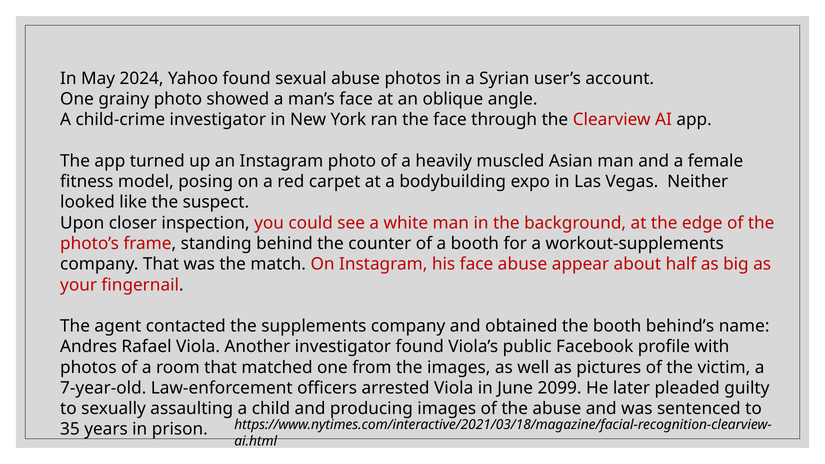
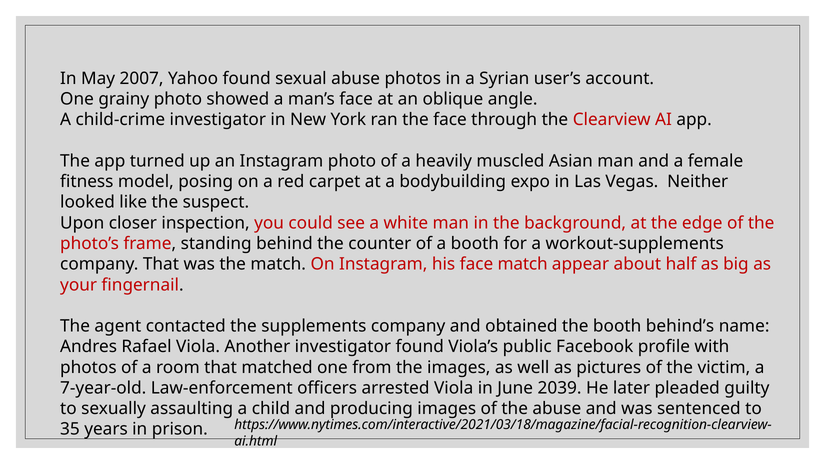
2024: 2024 -> 2007
face abuse: abuse -> match
2099: 2099 -> 2039
